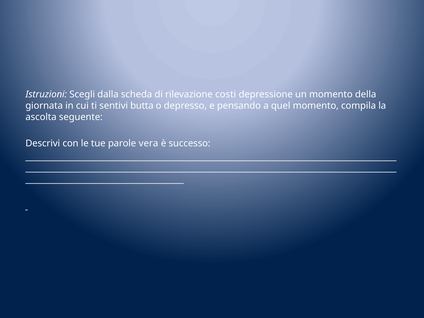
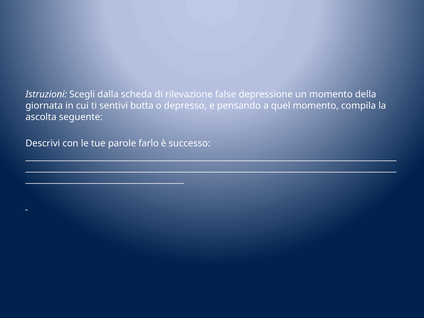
costi: costi -> false
vera: vera -> farlo
